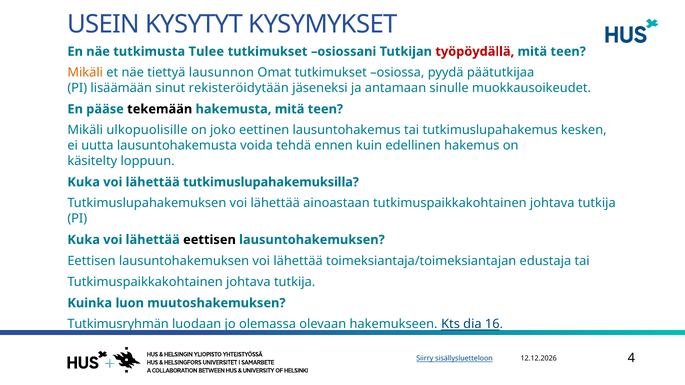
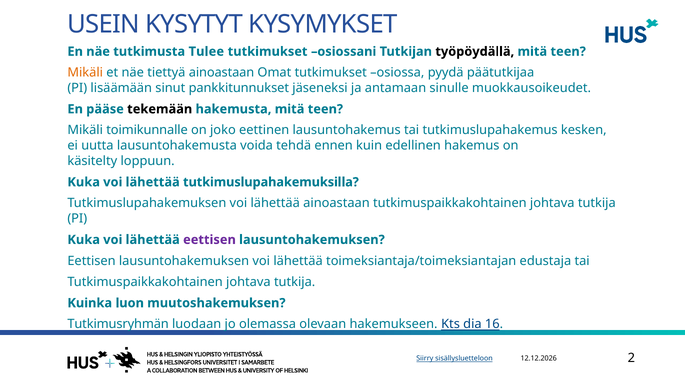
työpöydällä colour: red -> black
tiettyä lausunnon: lausunnon -> ainoastaan
rekisteröidytään: rekisteröidytään -> pankkitunnukset
ulkopuolisille: ulkopuolisille -> toimikunnalle
eettisen at (209, 240) colour: black -> purple
4: 4 -> 2
